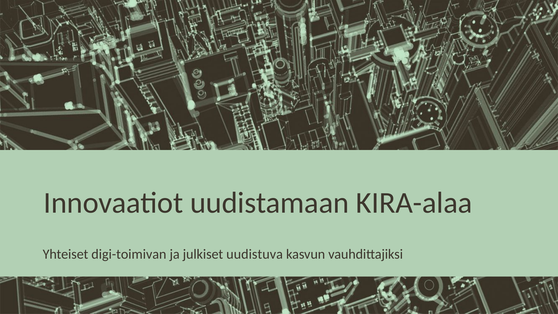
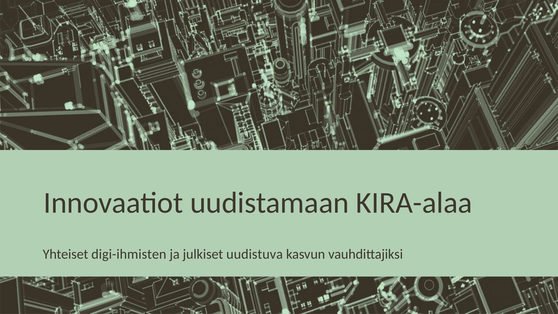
digi-toimivan: digi-toimivan -> digi-ihmisten
